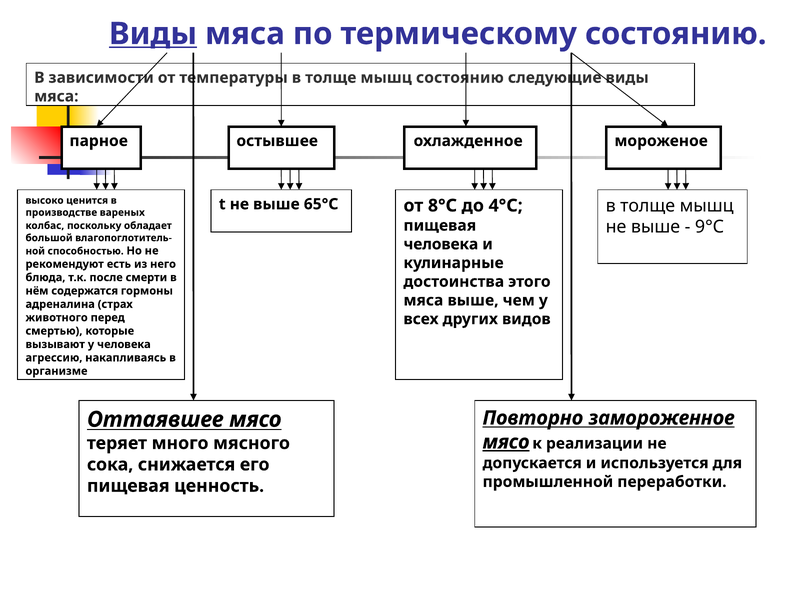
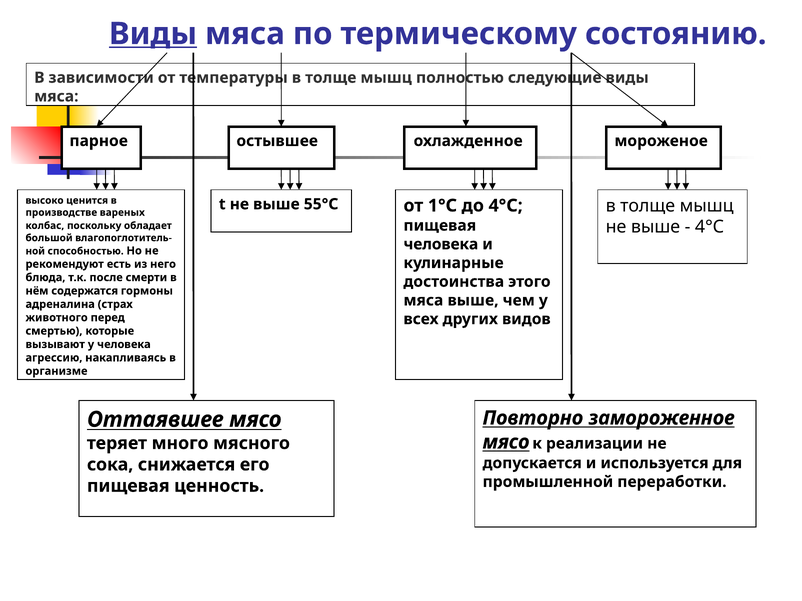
мышц состоянию: состоянию -> полностью
65°С: 65°С -> 55°С
8°С: 8°С -> 1°С
9°С at (710, 227): 9°С -> 4°С
мясо at (506, 442) underline: present -> none
